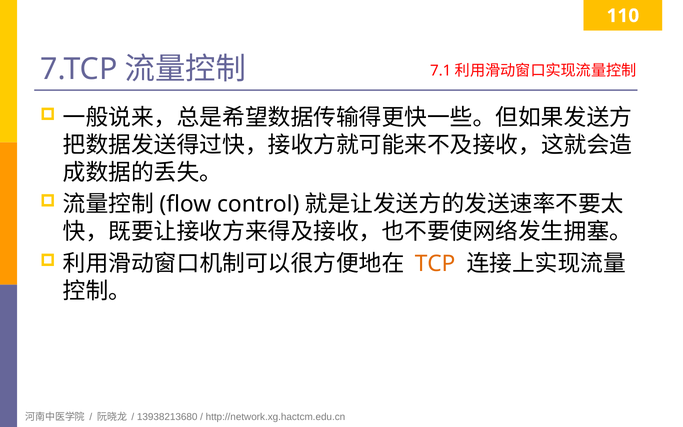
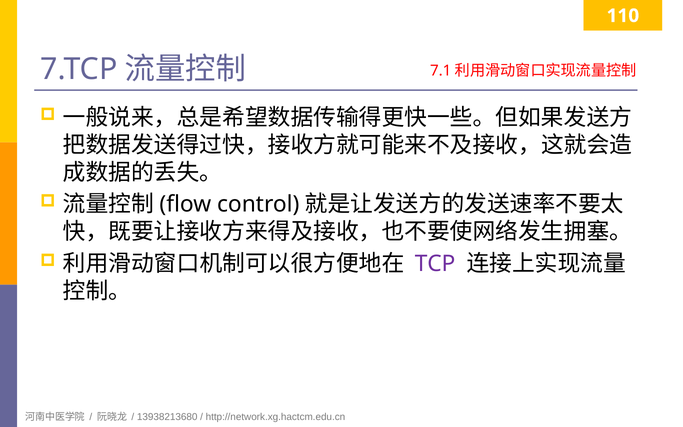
TCP colour: orange -> purple
